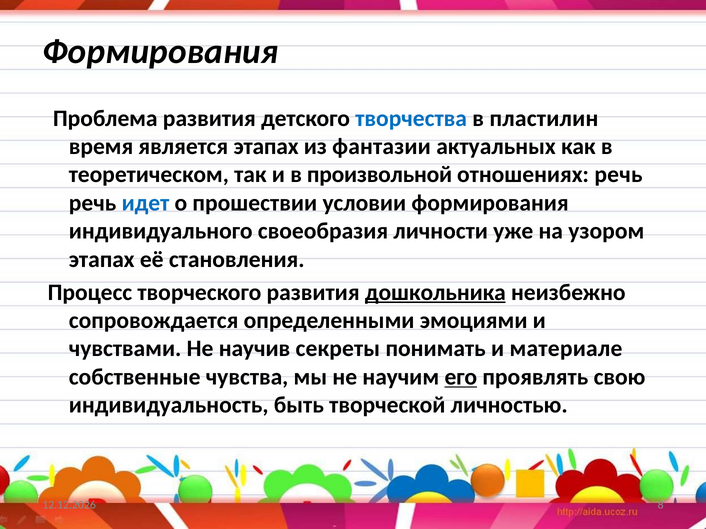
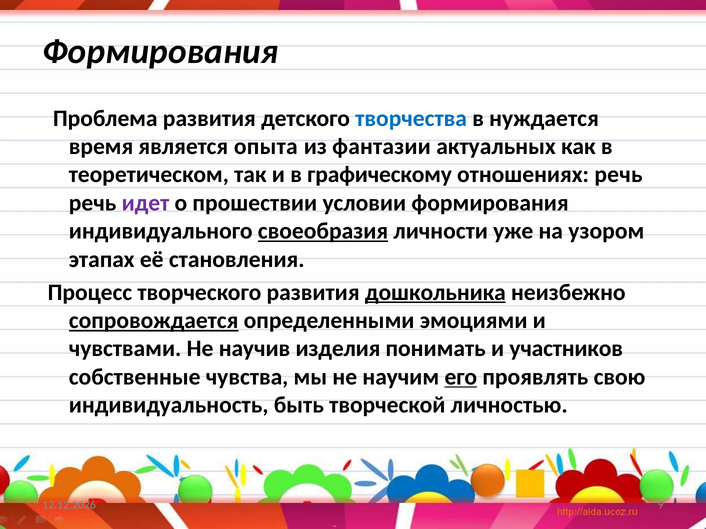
пластилин: пластилин -> нуждается
является этапах: этапах -> опыта
произвольной: произвольной -> графическому
идет colour: blue -> purple
своеобразия underline: none -> present
сопровождается underline: none -> present
секреты: секреты -> изделия
материале: материале -> участников
8: 8 -> 9
